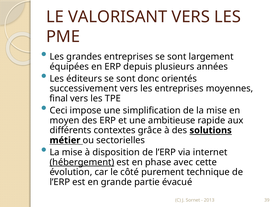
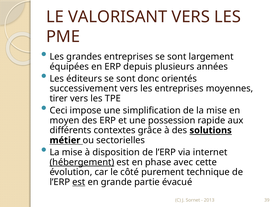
final: final -> tirer
ambitieuse: ambitieuse -> possession
est at (79, 182) underline: none -> present
